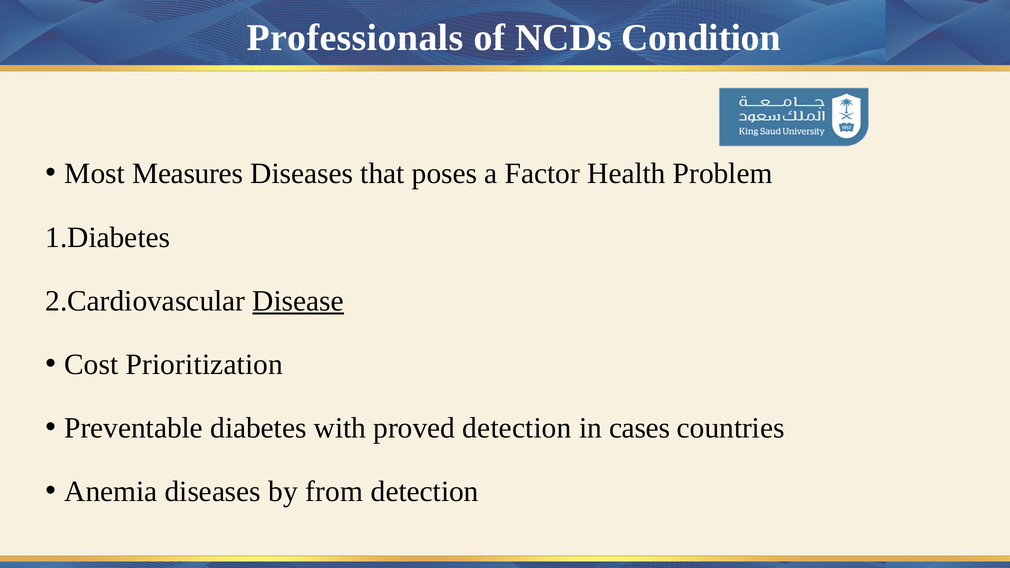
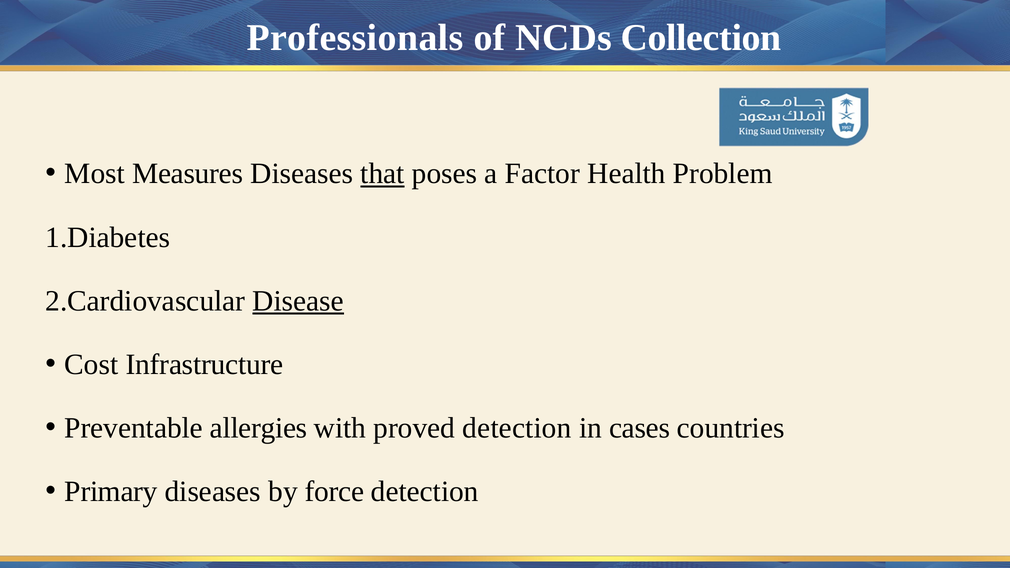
Condition: Condition -> Collection
that underline: none -> present
Prioritization: Prioritization -> Infrastructure
diabetes: diabetes -> allergies
Anemia: Anemia -> Primary
from: from -> force
